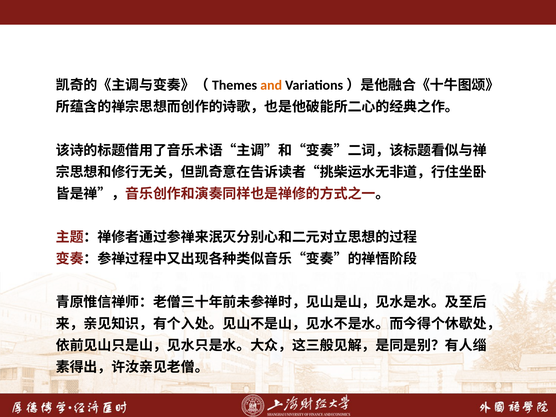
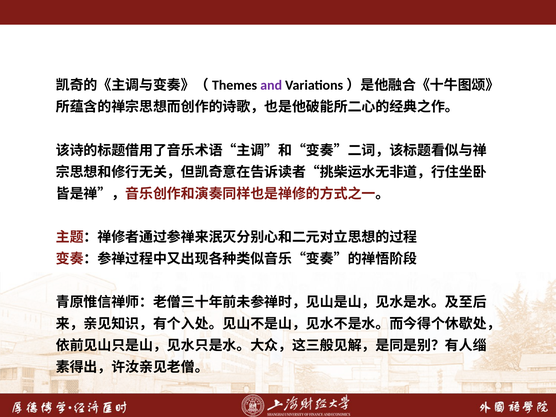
and colour: orange -> purple
